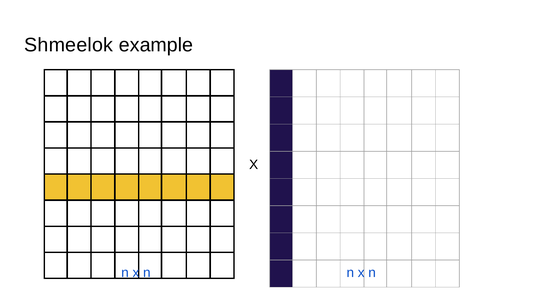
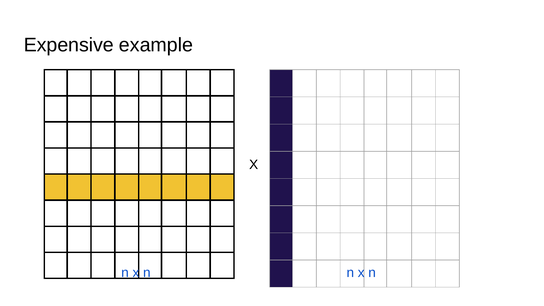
Shmeelok: Shmeelok -> Expensive
